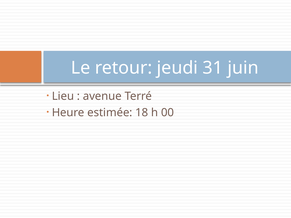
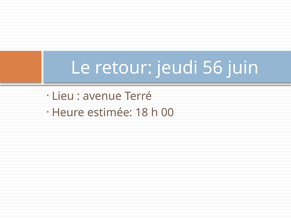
31: 31 -> 56
